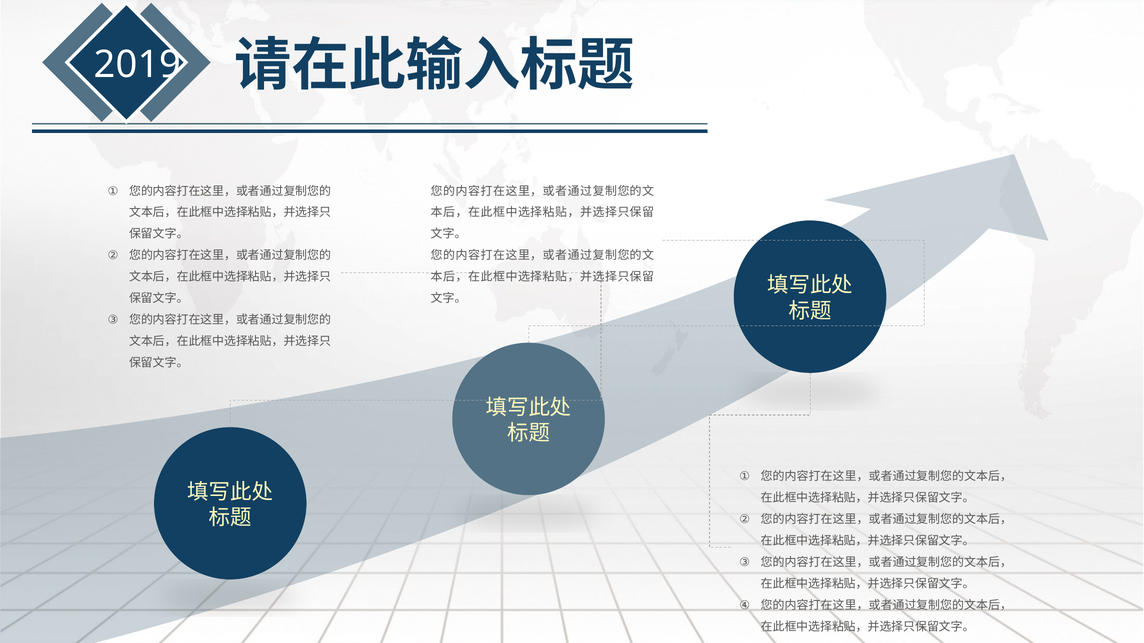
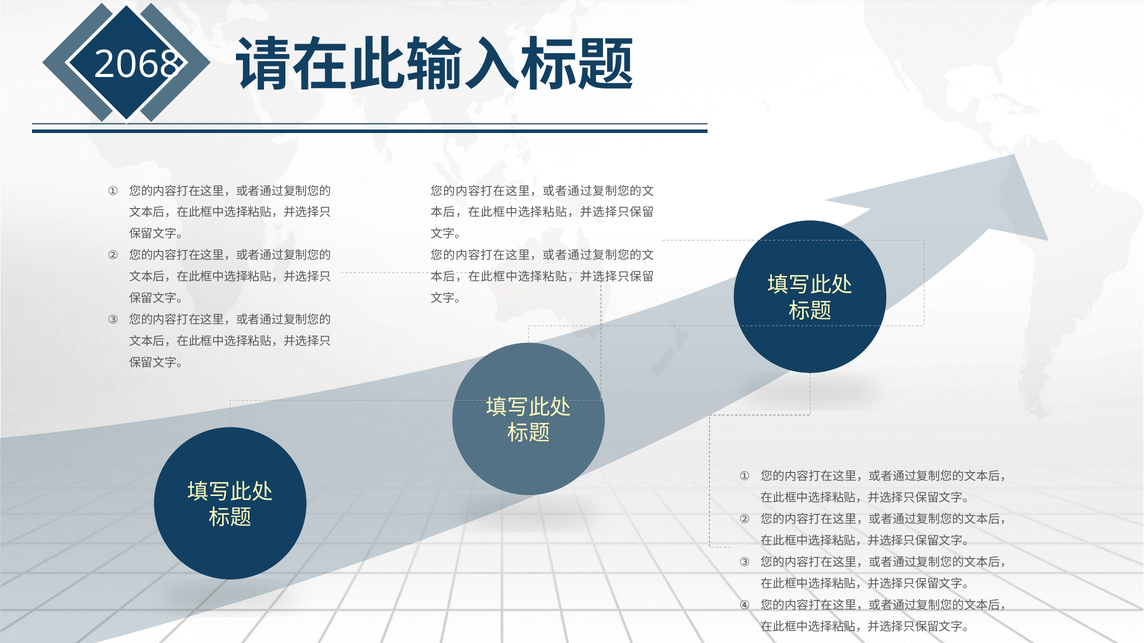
2019: 2019 -> 2068
